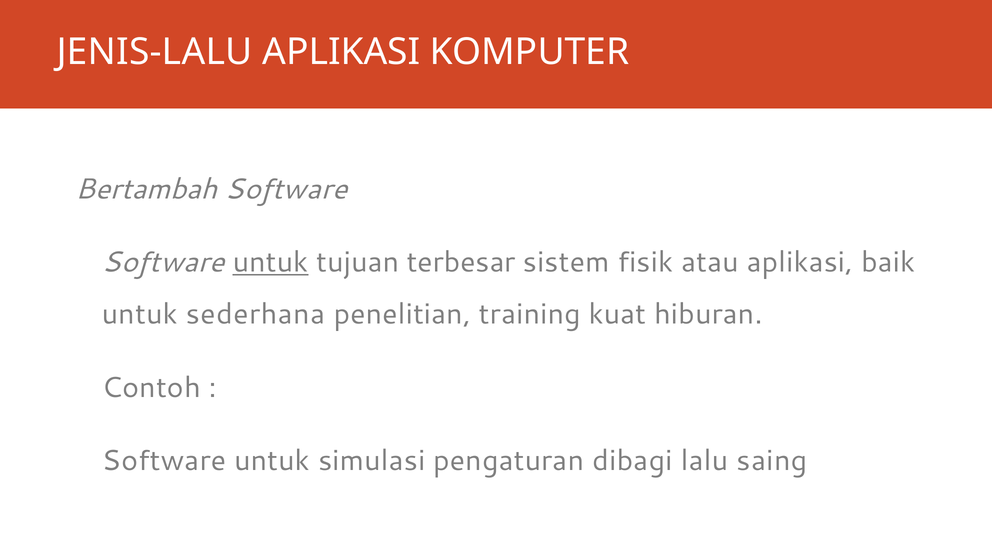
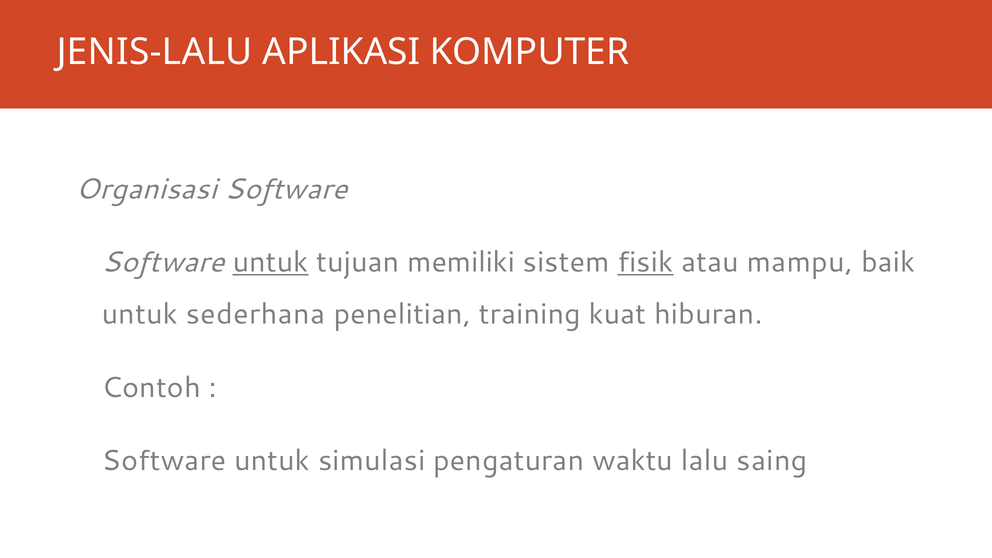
Bertambah: Bertambah -> Organisasi
terbesar: terbesar -> memiliki
fisik underline: none -> present
atau aplikasi: aplikasi -> mampu
dibagi: dibagi -> waktu
